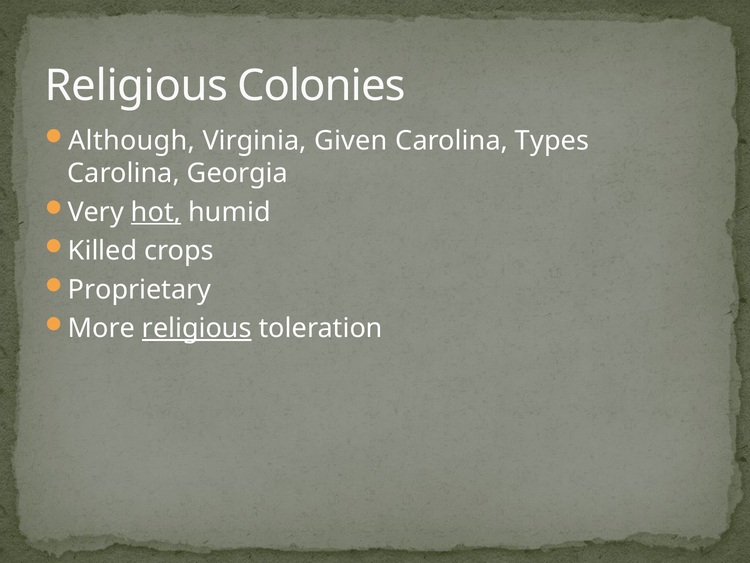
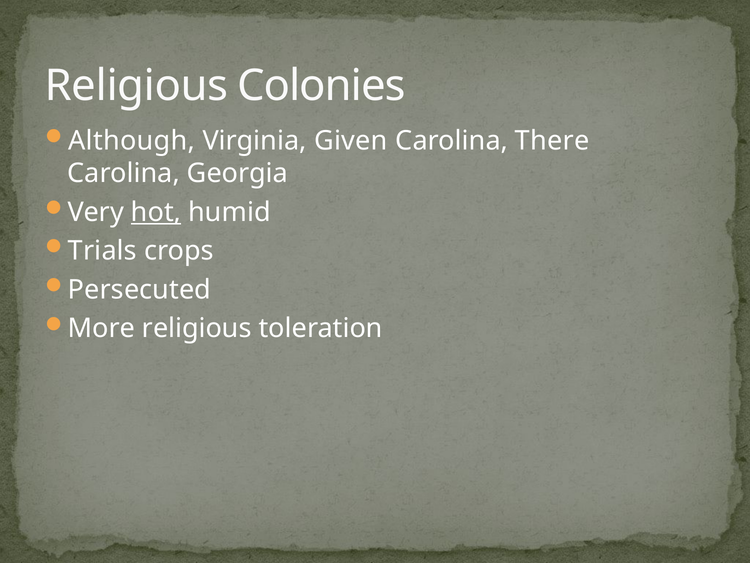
Types: Types -> There
Killed: Killed -> Trials
Proprietary: Proprietary -> Persecuted
religious at (197, 328) underline: present -> none
